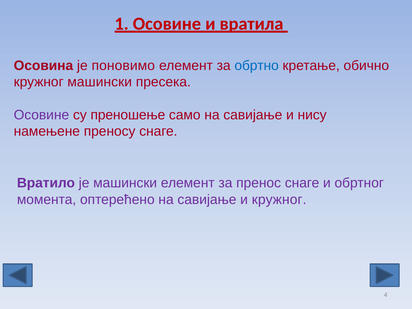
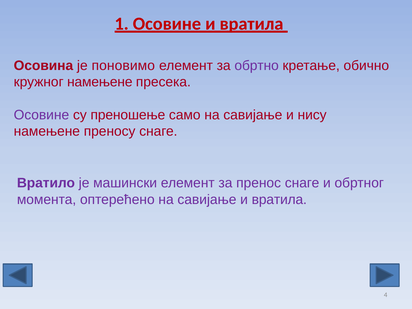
обртно colour: blue -> purple
кружног машински: машински -> намењене
савијање и кружног: кружног -> вратила
